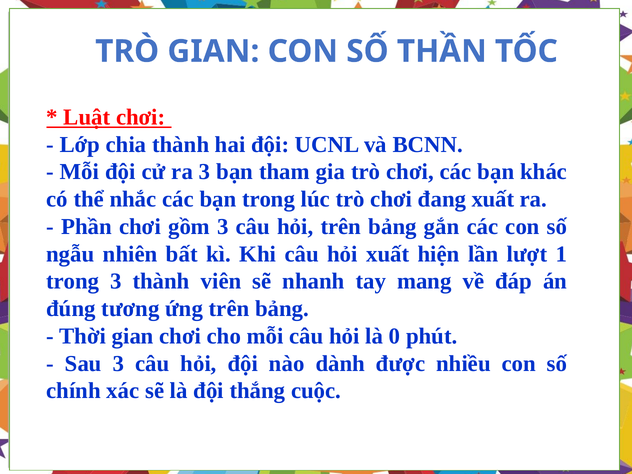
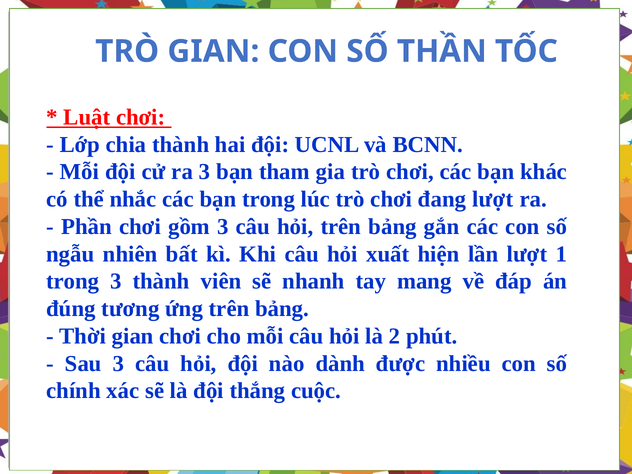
đang xuất: xuất -> lượt
0: 0 -> 2
